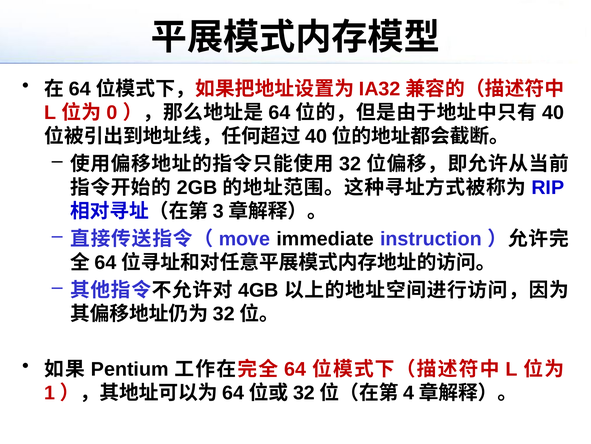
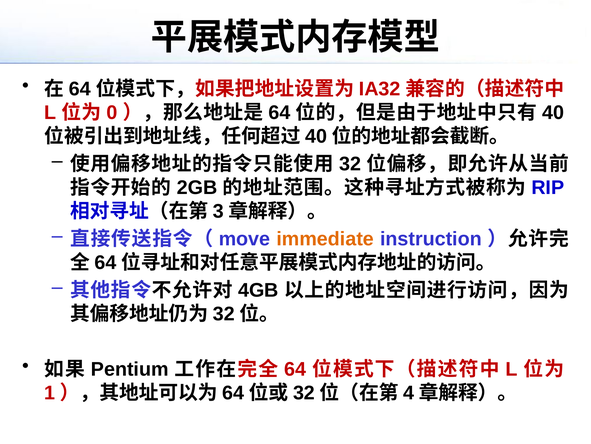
immediate colour: black -> orange
